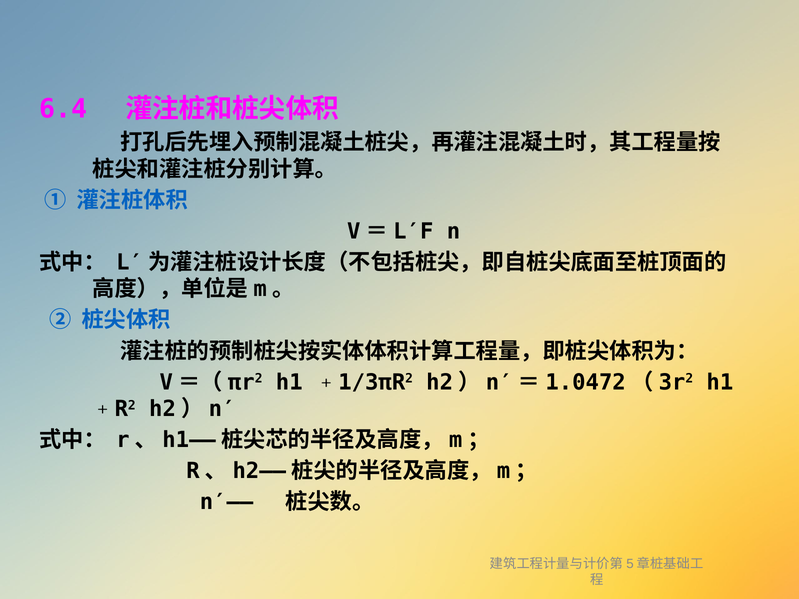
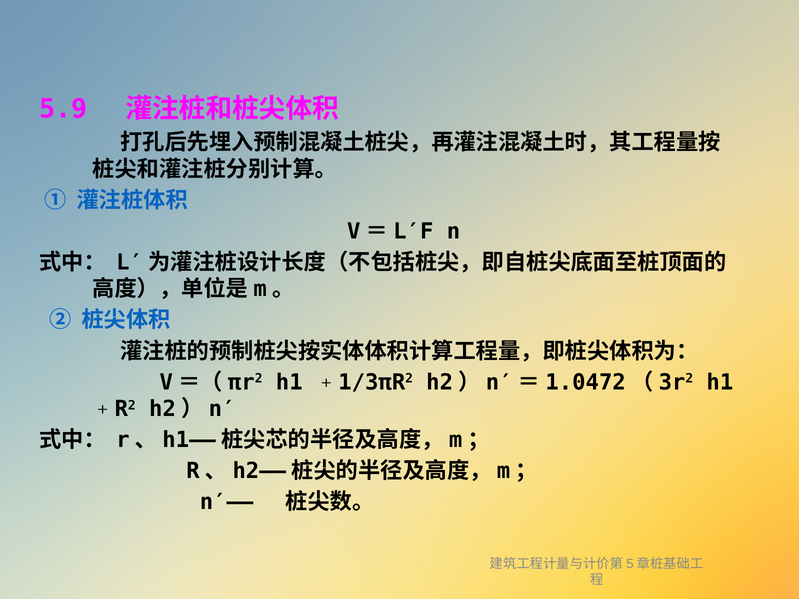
6.4: 6.4 -> 5.9
